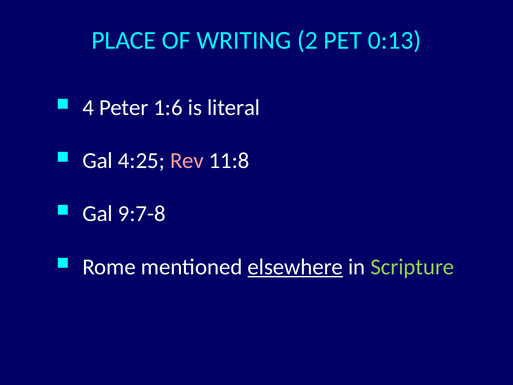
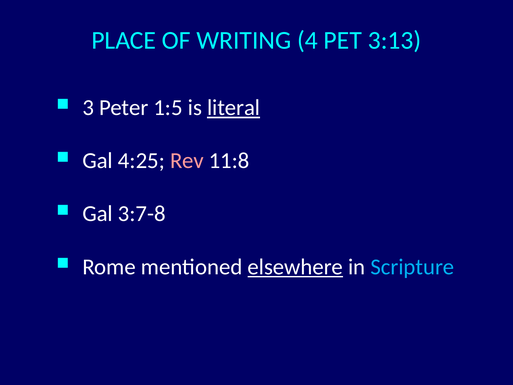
2: 2 -> 4
0:13: 0:13 -> 3:13
4: 4 -> 3
1:6: 1:6 -> 1:5
literal underline: none -> present
9:7-8: 9:7-8 -> 3:7-8
Scripture colour: light green -> light blue
